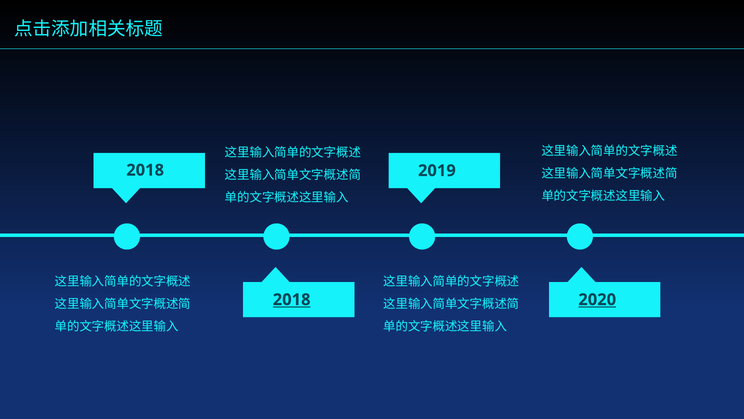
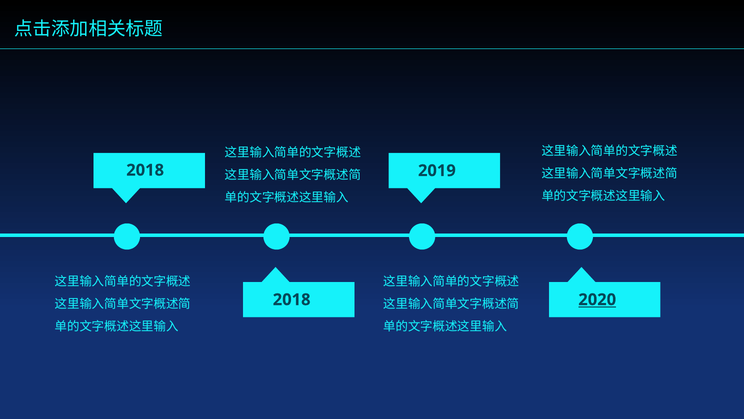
2018 at (292, 299) underline: present -> none
